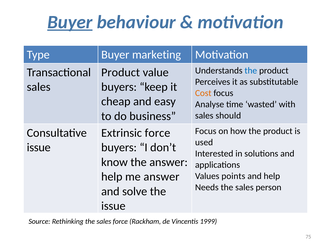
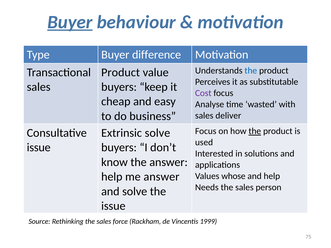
marketing: marketing -> difference
Cost colour: orange -> purple
should: should -> deliver
the at (255, 131) underline: none -> present
Extrinsic force: force -> solve
points: points -> whose
